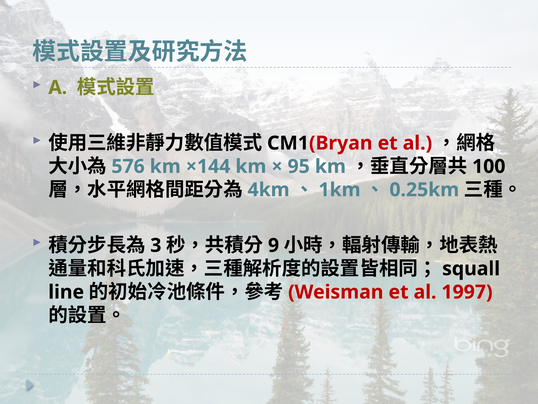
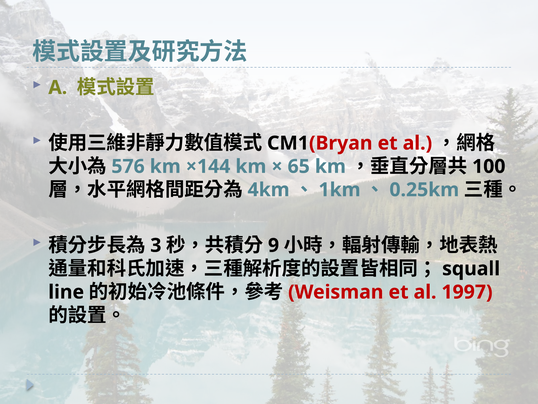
95: 95 -> 65
